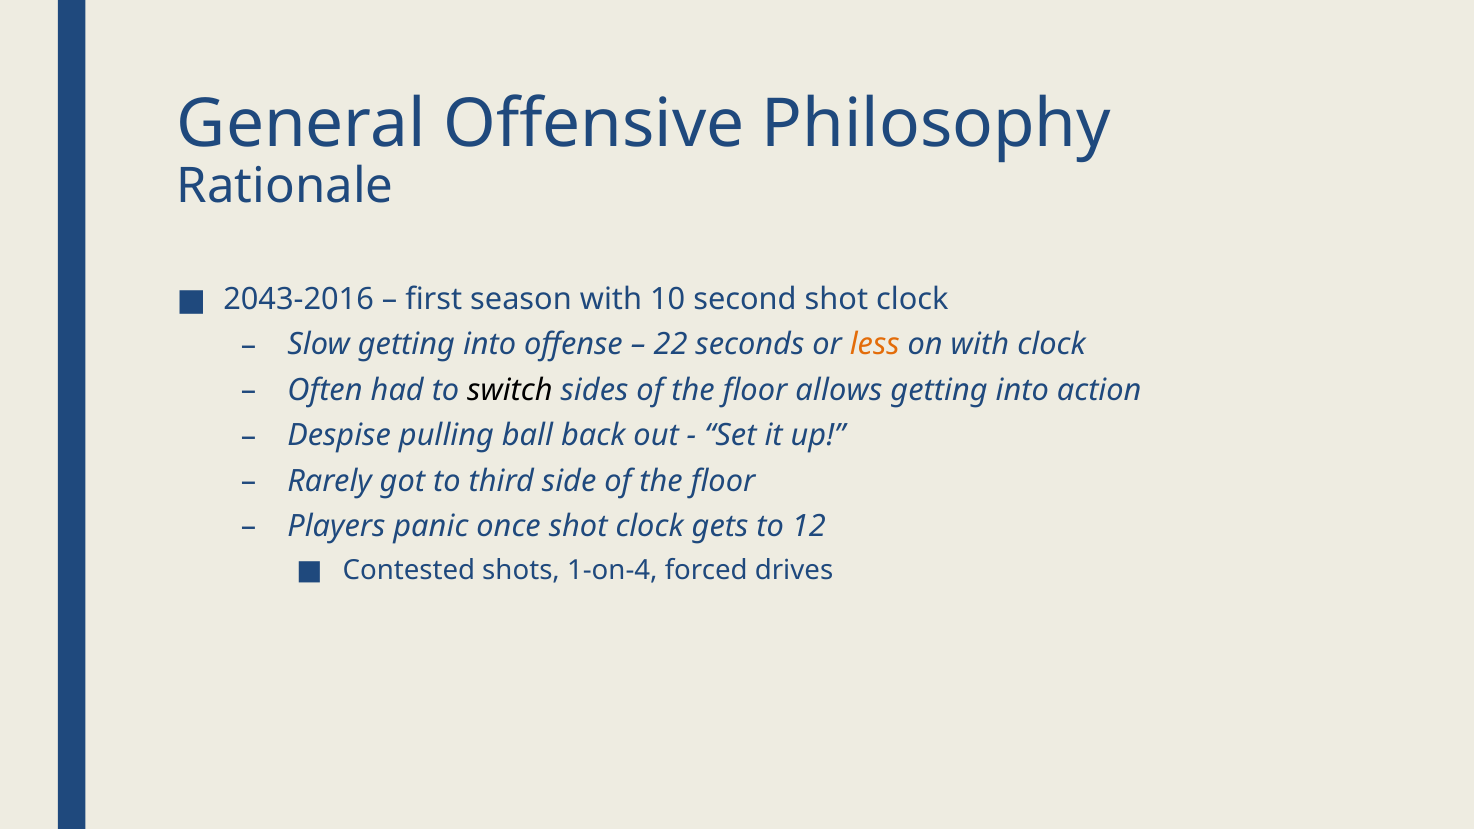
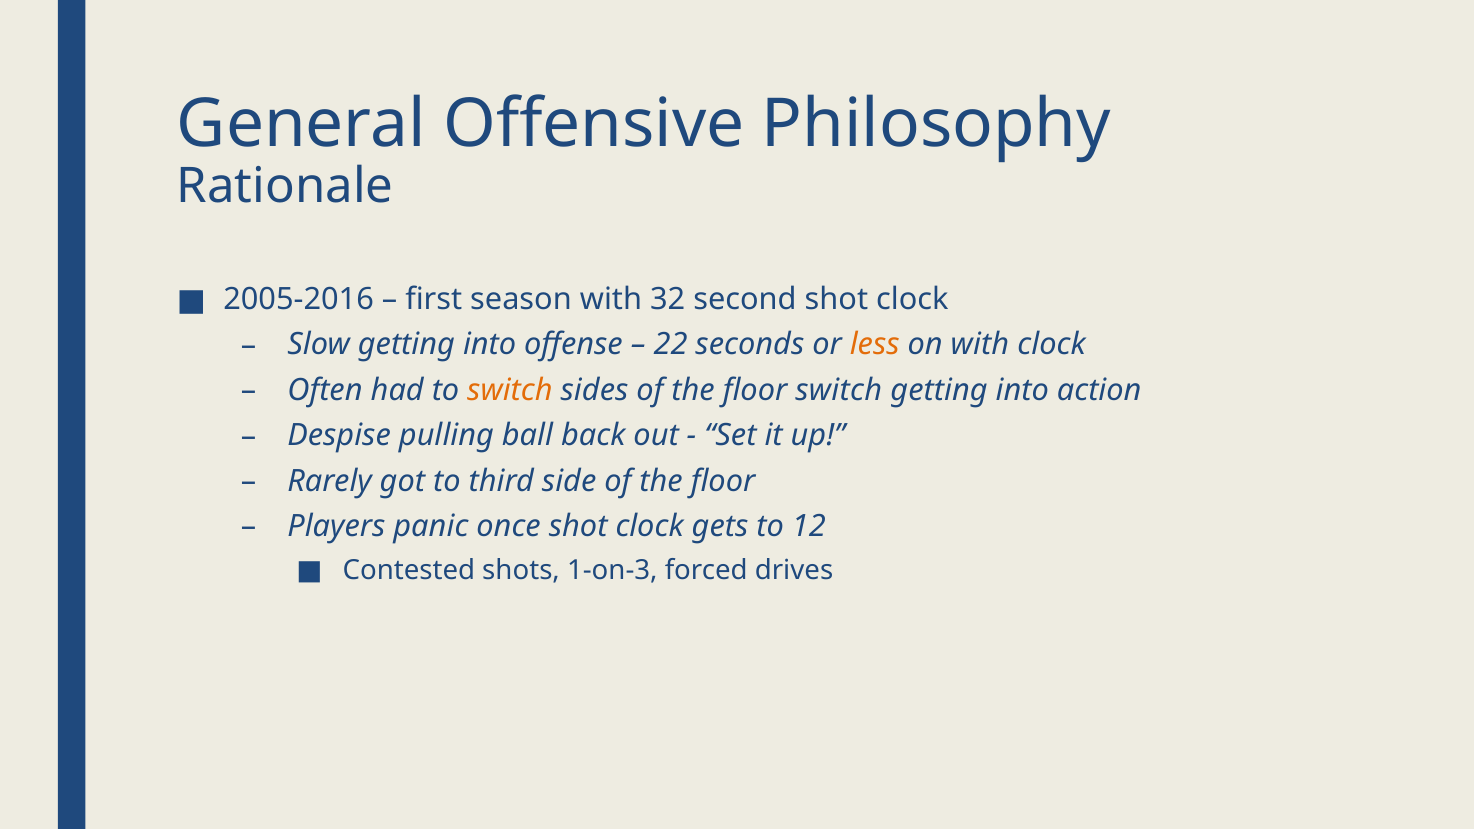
2043-2016: 2043-2016 -> 2005-2016
10: 10 -> 32
switch at (510, 390) colour: black -> orange
floor allows: allows -> switch
1-on-4: 1-on-4 -> 1-on-3
